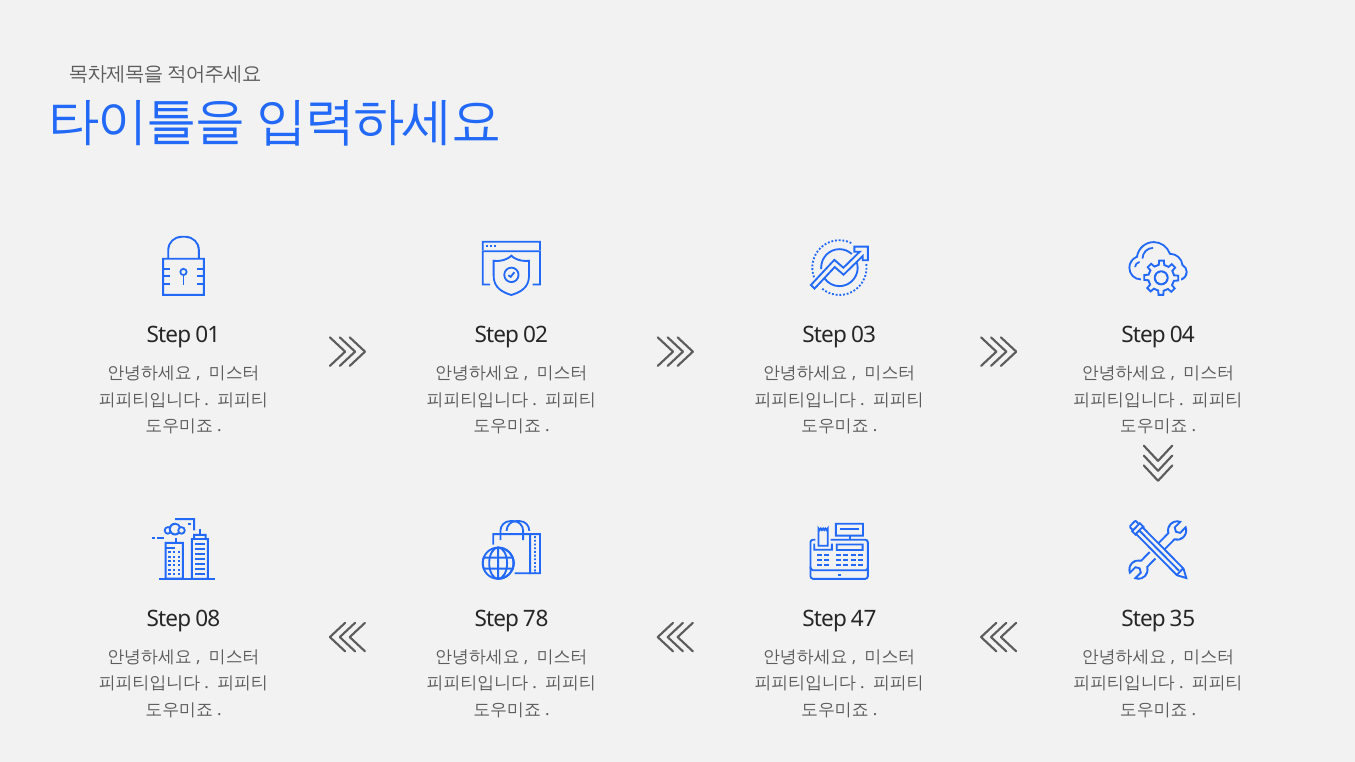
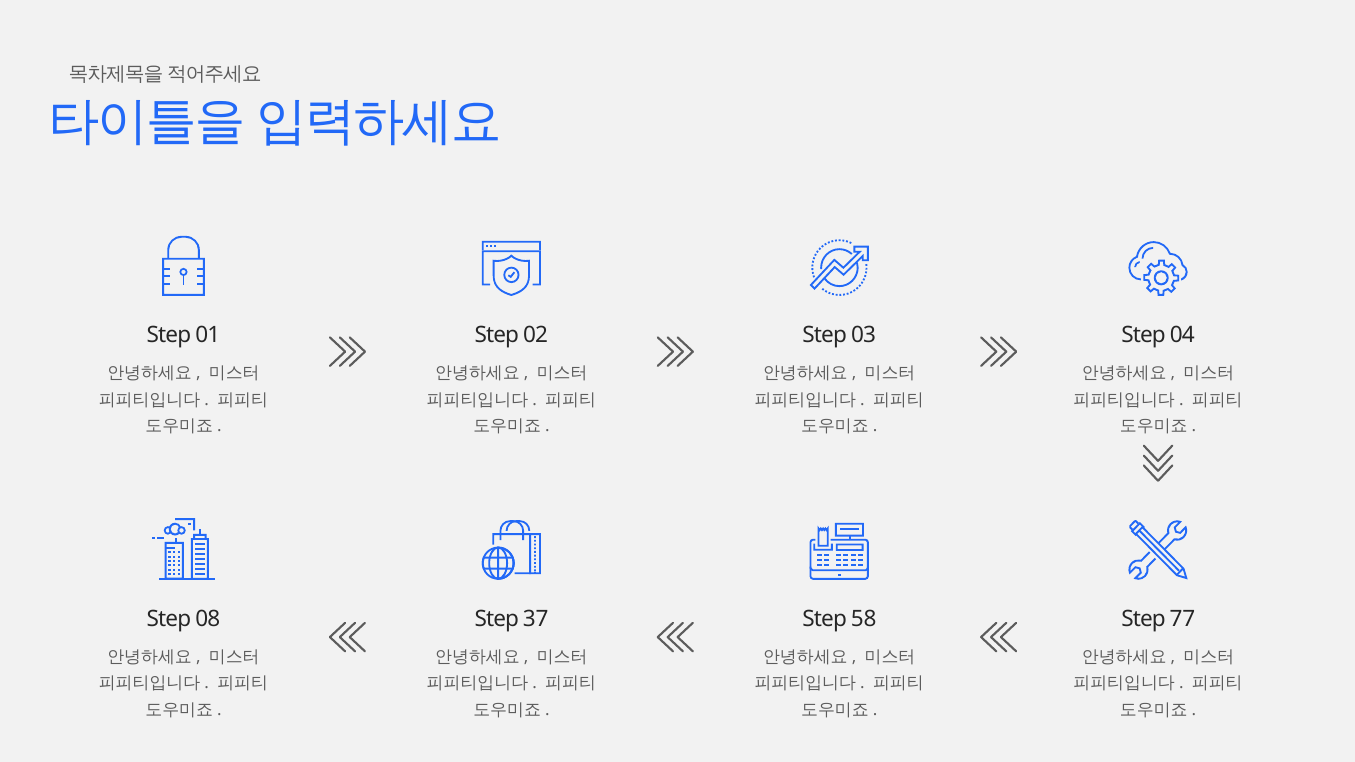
78: 78 -> 37
47: 47 -> 58
35: 35 -> 77
